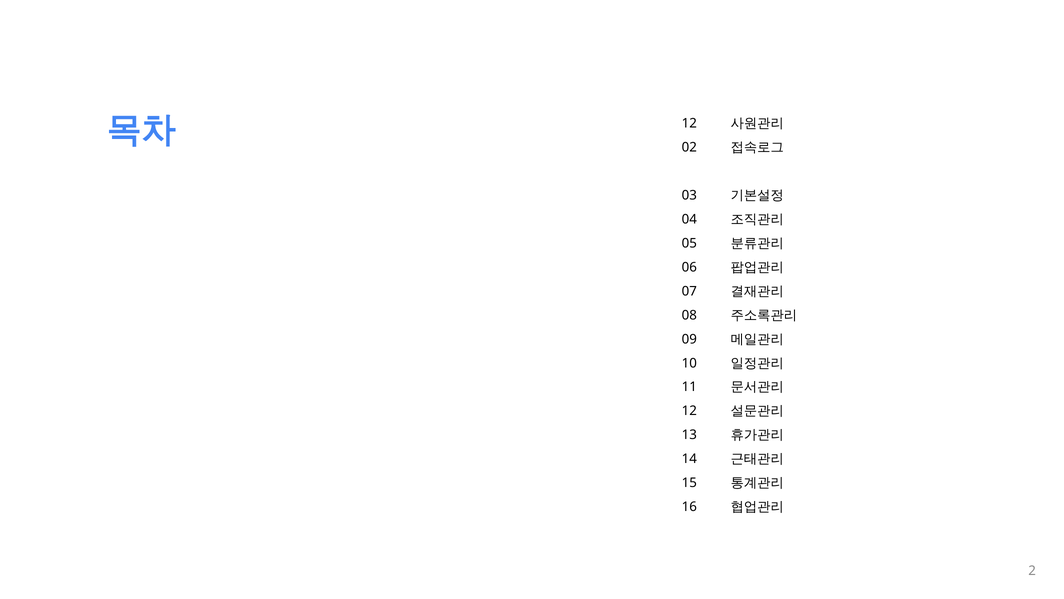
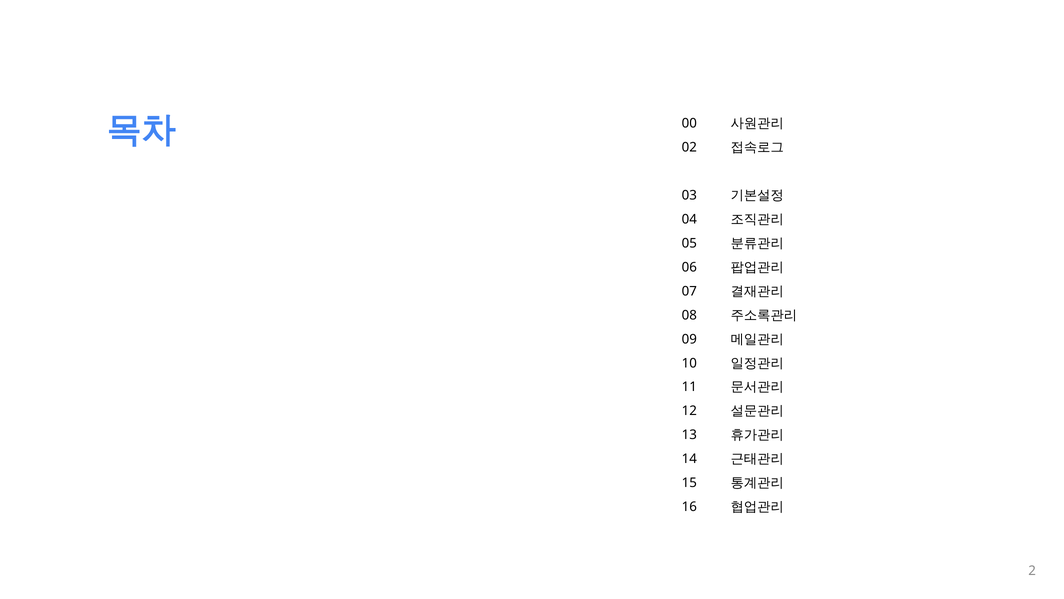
12 at (689, 123): 12 -> 00
